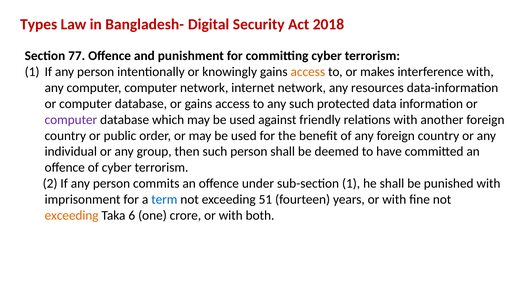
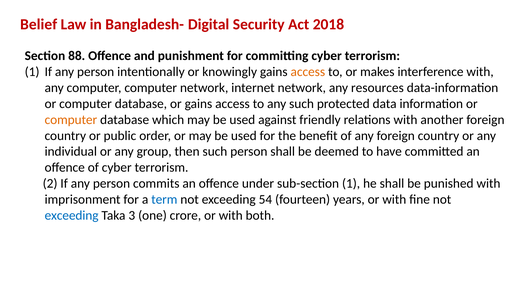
Types: Types -> Belief
77: 77 -> 88
computer at (71, 120) colour: purple -> orange
51: 51 -> 54
exceeding at (72, 215) colour: orange -> blue
6: 6 -> 3
